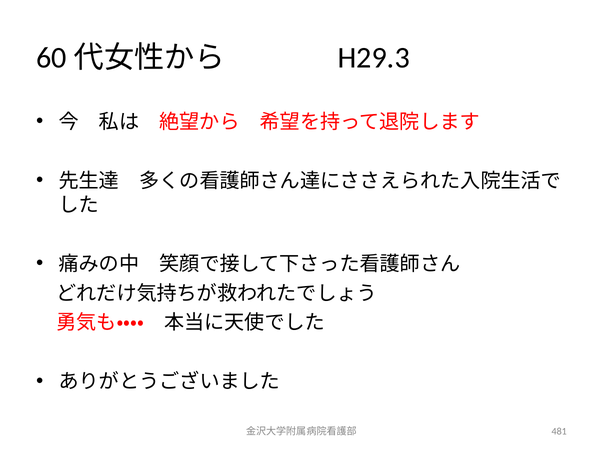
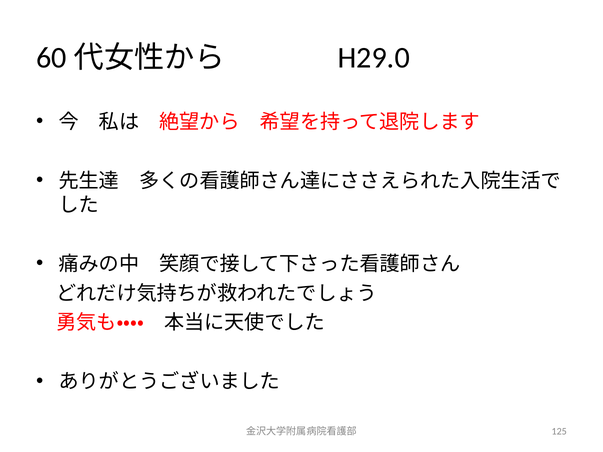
H29.3: H29.3 -> H29.0
481: 481 -> 125
